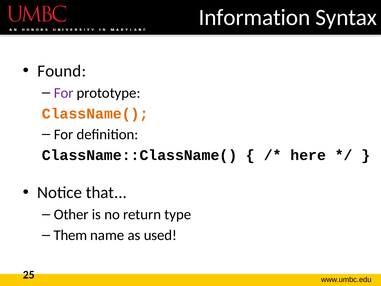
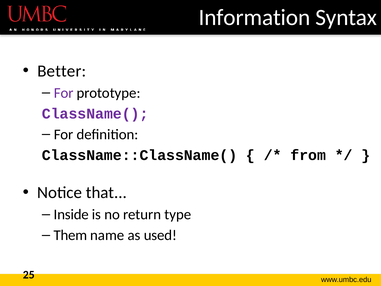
Found: Found -> Better
ClassName( colour: orange -> purple
here: here -> from
Other: Other -> Inside
